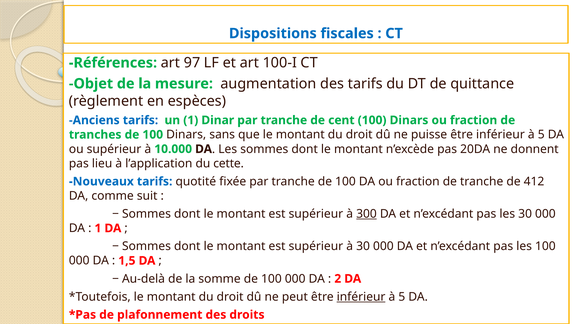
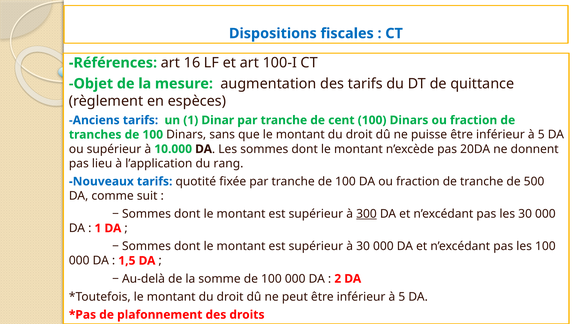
97: 97 -> 16
cette: cette -> rang
412: 412 -> 500
inférieur at (361, 297) underline: present -> none
